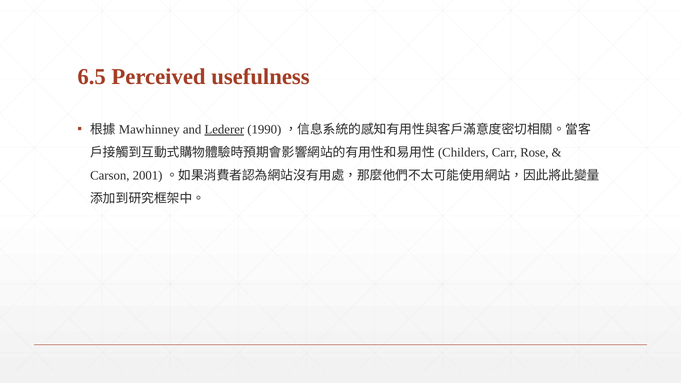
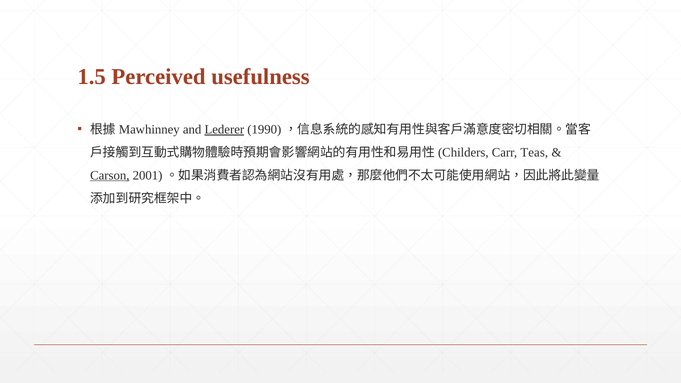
6.5: 6.5 -> 1.5
Rose: Rose -> Teas
Carson underline: none -> present
